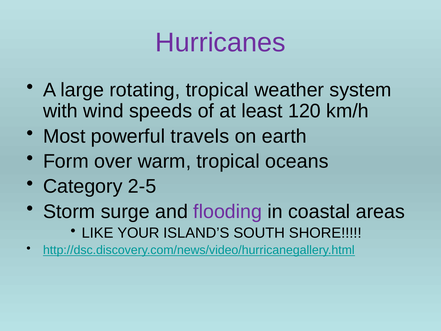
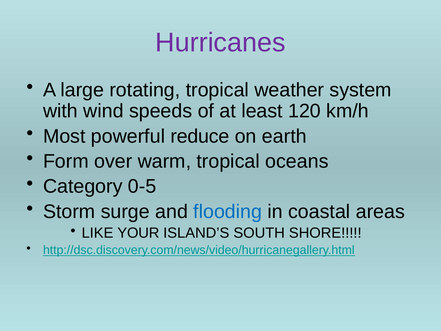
travels: travels -> reduce
2-5: 2-5 -> 0-5
flooding colour: purple -> blue
